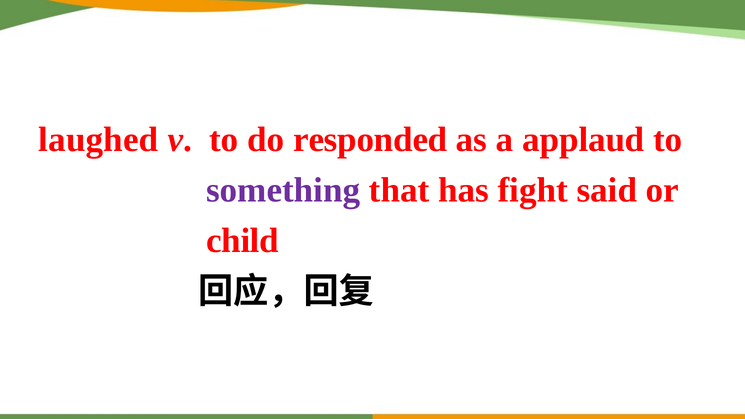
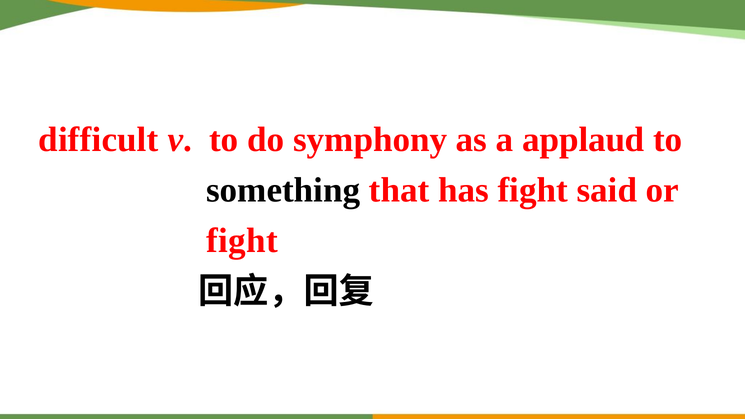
laughed: laughed -> difficult
responded: responded -> symphony
something colour: purple -> black
child at (242, 241): child -> fight
